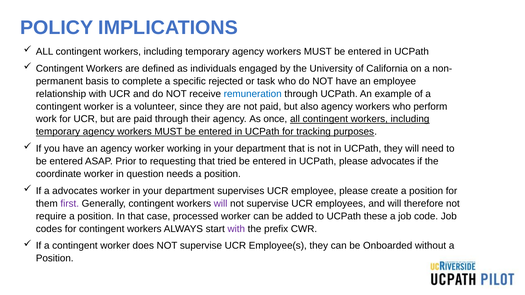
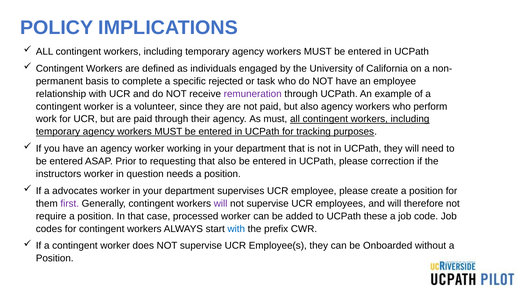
remuneration colour: blue -> purple
As once: once -> must
that tried: tried -> also
please advocates: advocates -> correction
coordinate: coordinate -> instructors
with at (236, 229) colour: purple -> blue
